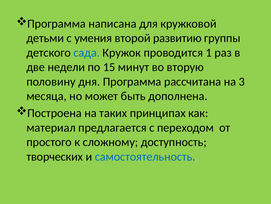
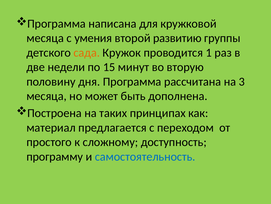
детьми at (45, 38): детьми -> месяца
сада colour: blue -> orange
творческих: творческих -> программу
